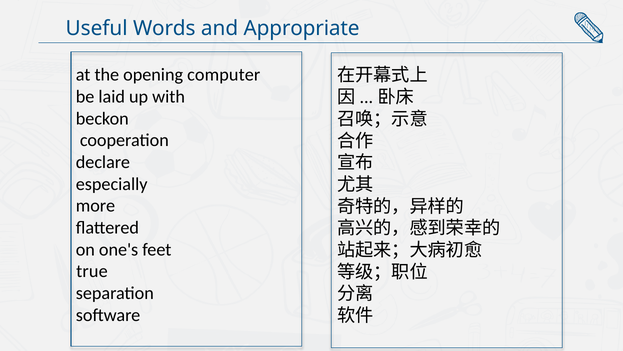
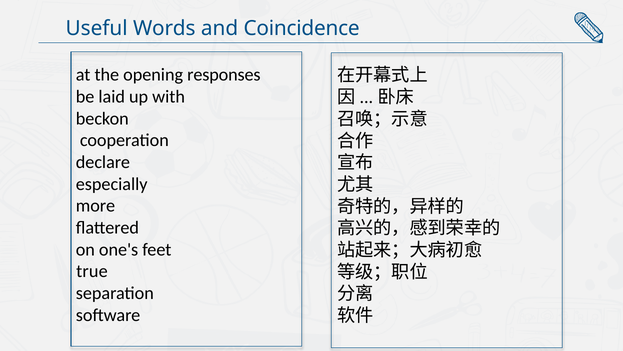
Appropriate: Appropriate -> Coincidence
computer: computer -> responses
